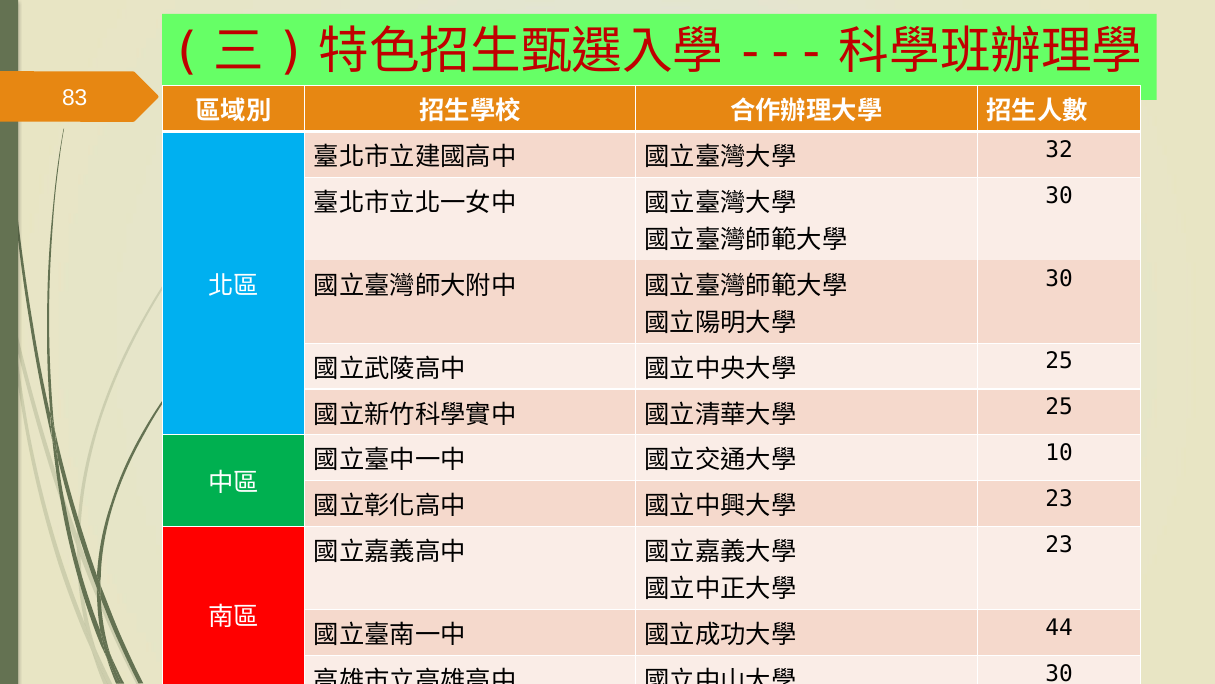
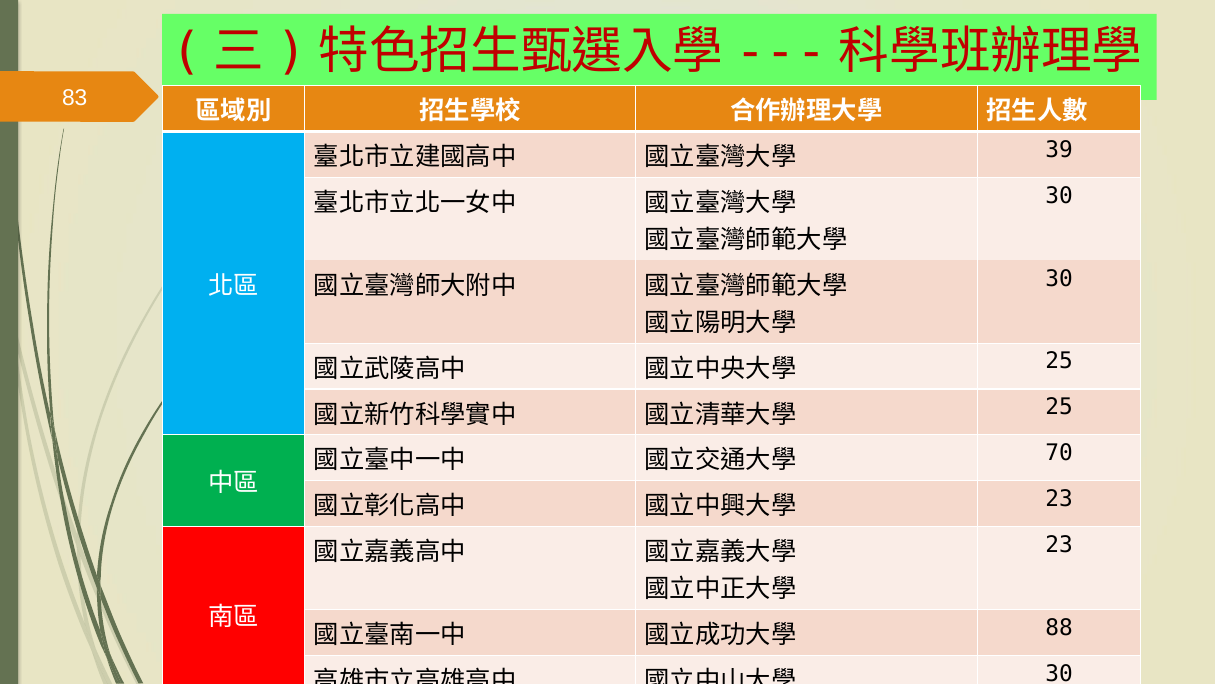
32: 32 -> 39
10: 10 -> 70
44: 44 -> 88
